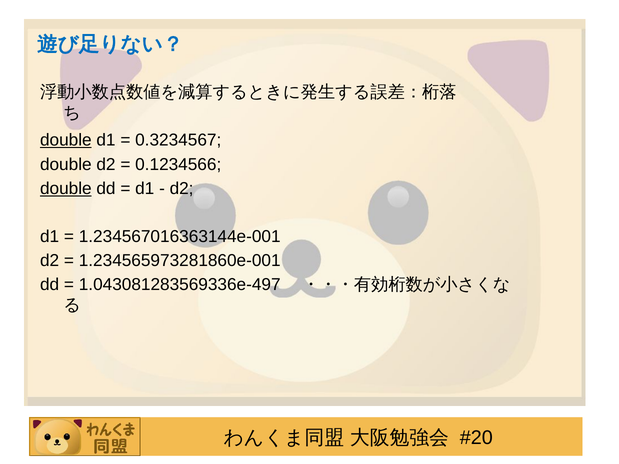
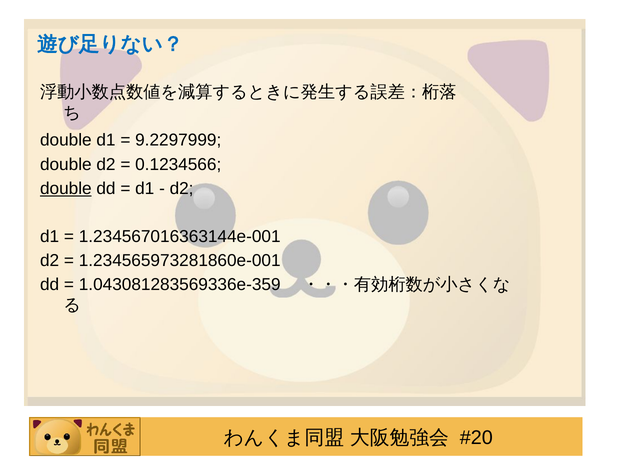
double at (66, 140) underline: present -> none
0.3234567: 0.3234567 -> 9.2297999
1.043081283569336e-497: 1.043081283569336e-497 -> 1.043081283569336e-359
